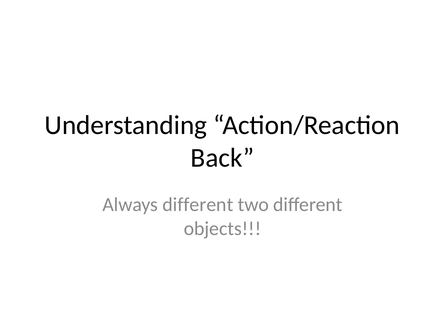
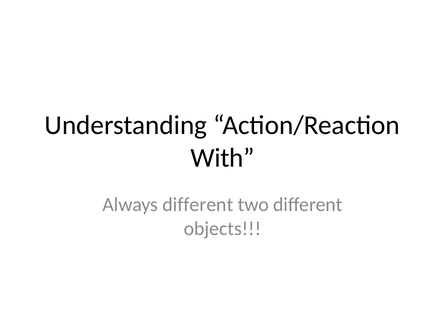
Back: Back -> With
